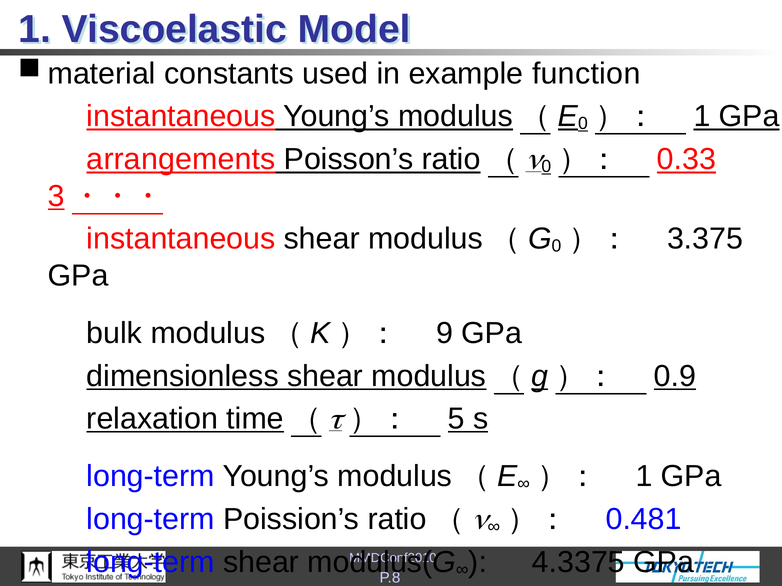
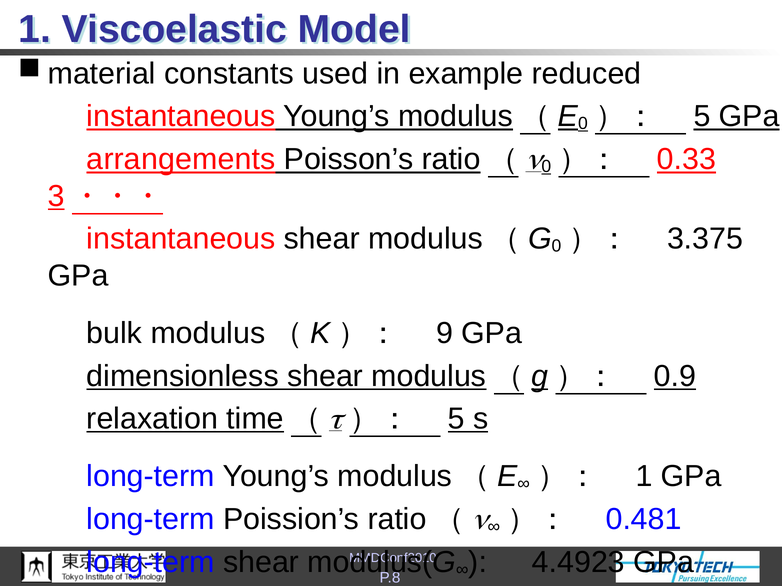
function: function -> reduced
1 at (702, 116): 1 -> 5
4.3375: 4.3375 -> 4.4923
